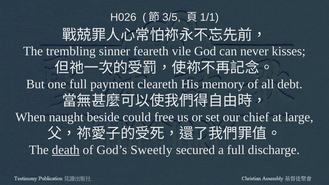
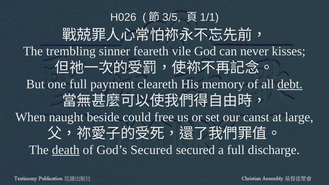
debt underline: none -> present
chief: chief -> canst
God’s Sweetly: Sweetly -> Secured
